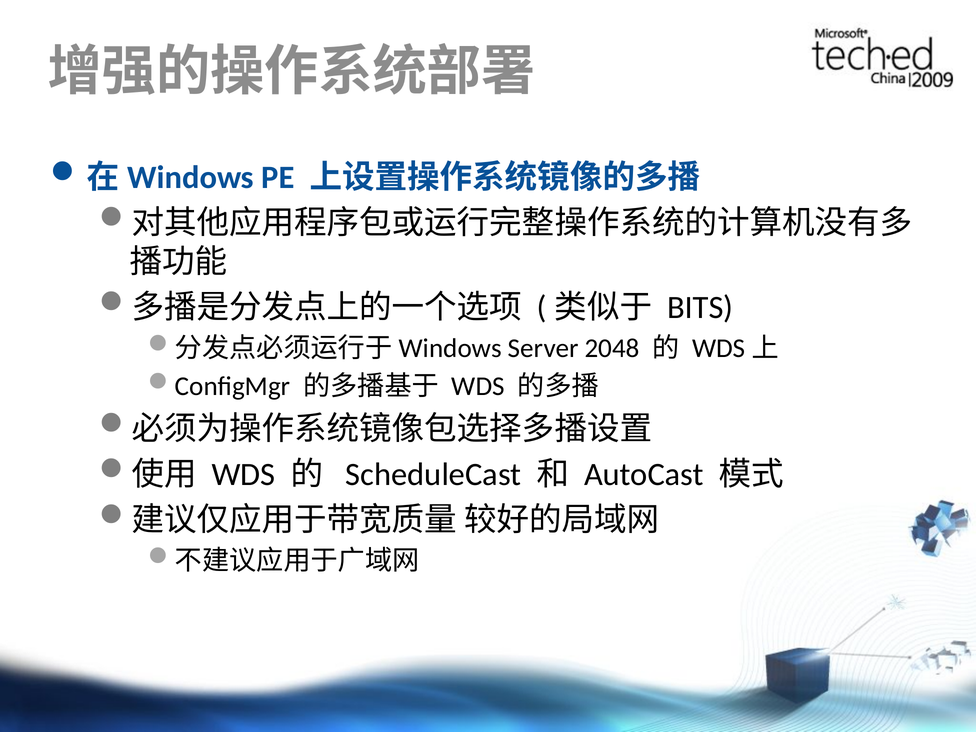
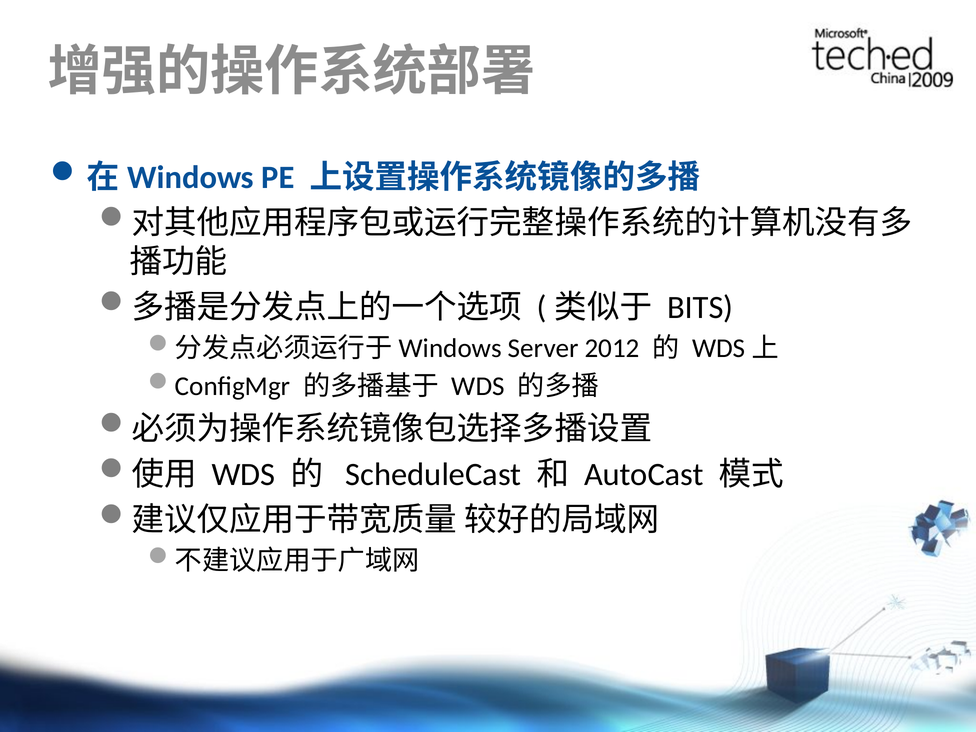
2048: 2048 -> 2012
